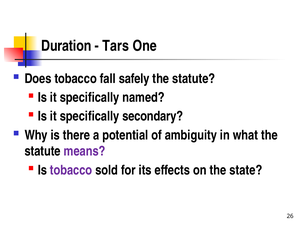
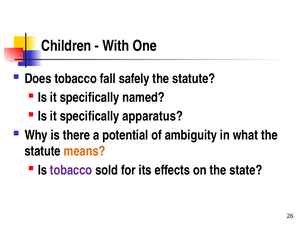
Duration: Duration -> Children
Tars: Tars -> With
secondary: secondary -> apparatus
means colour: purple -> orange
